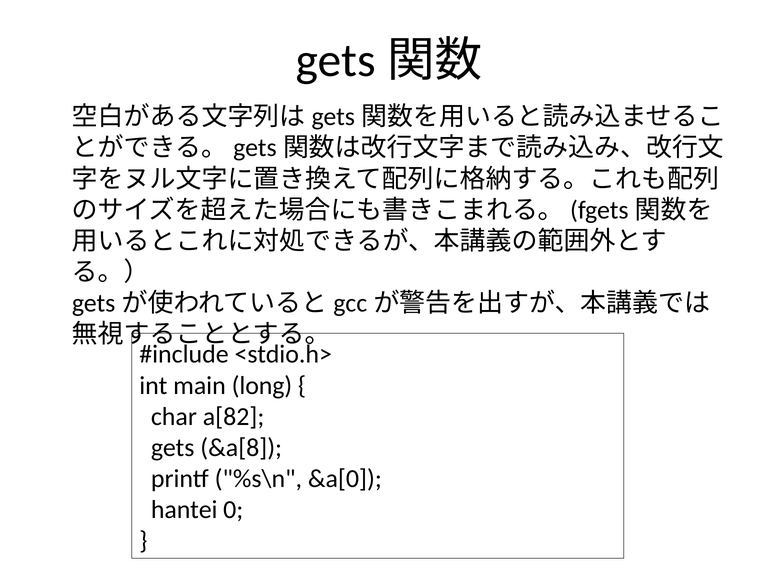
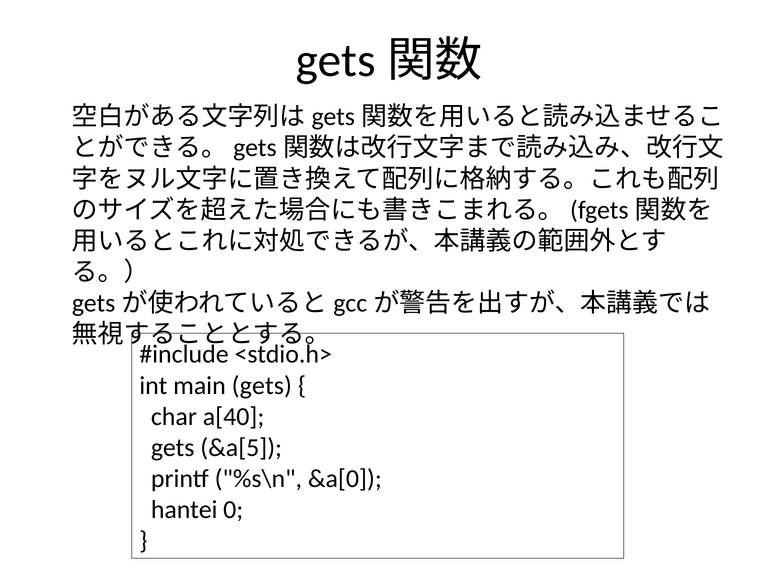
main long: long -> gets
a[82: a[82 -> a[40
&a[8: &a[8 -> &a[5
